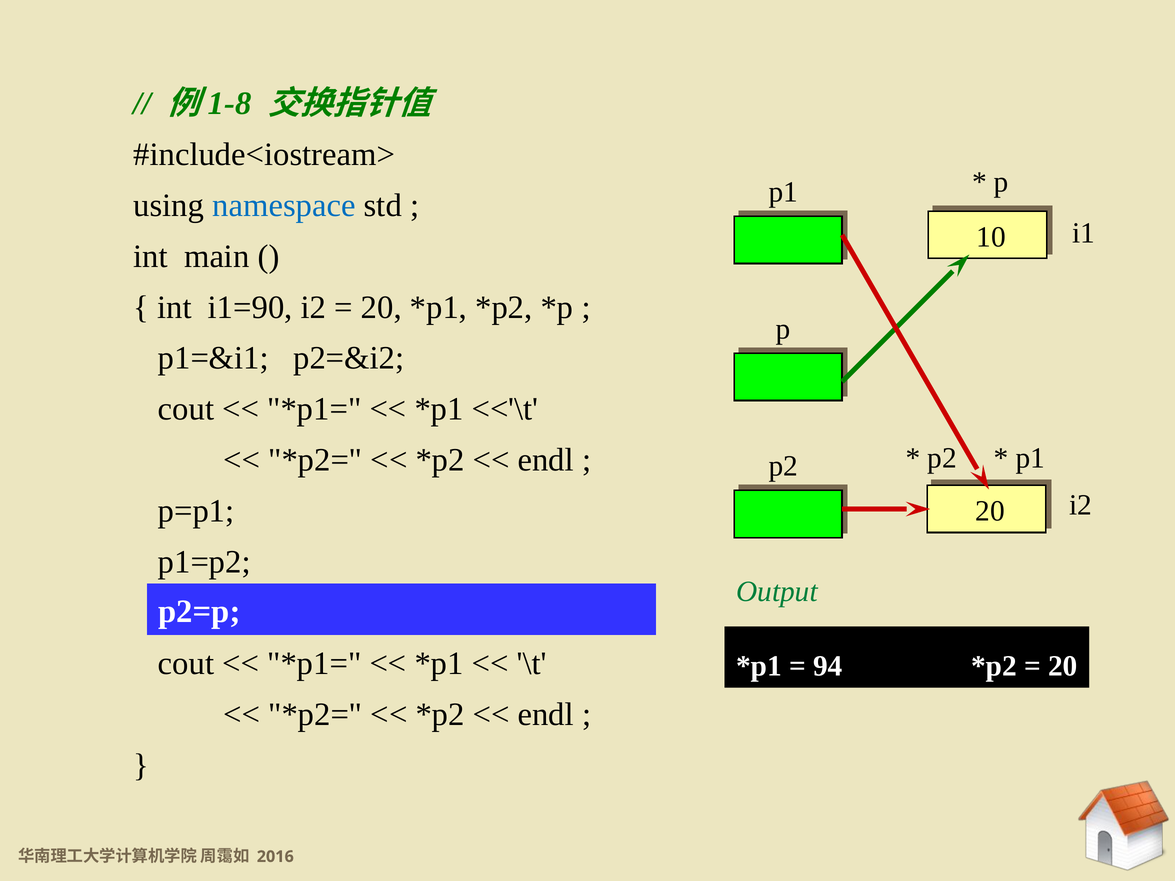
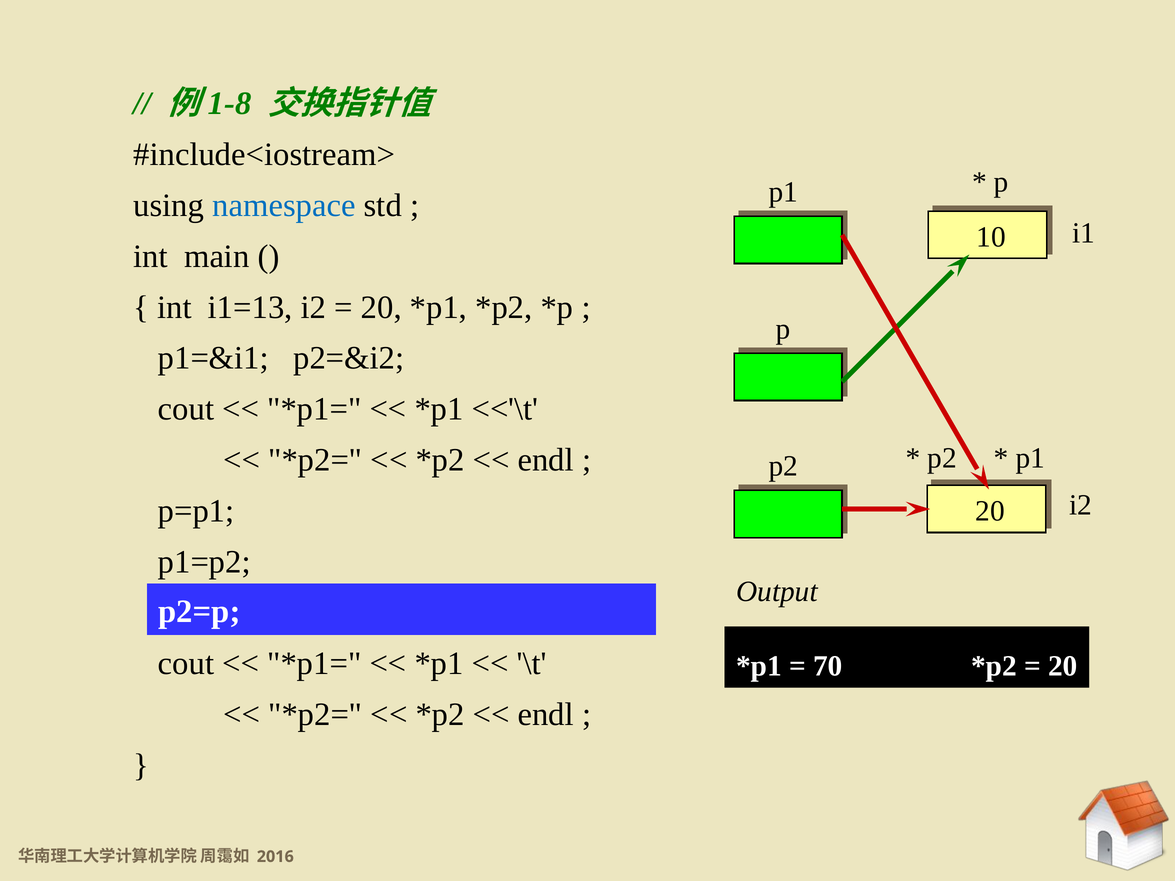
i1=90: i1=90 -> i1=13
Output colour: green -> black
94: 94 -> 70
